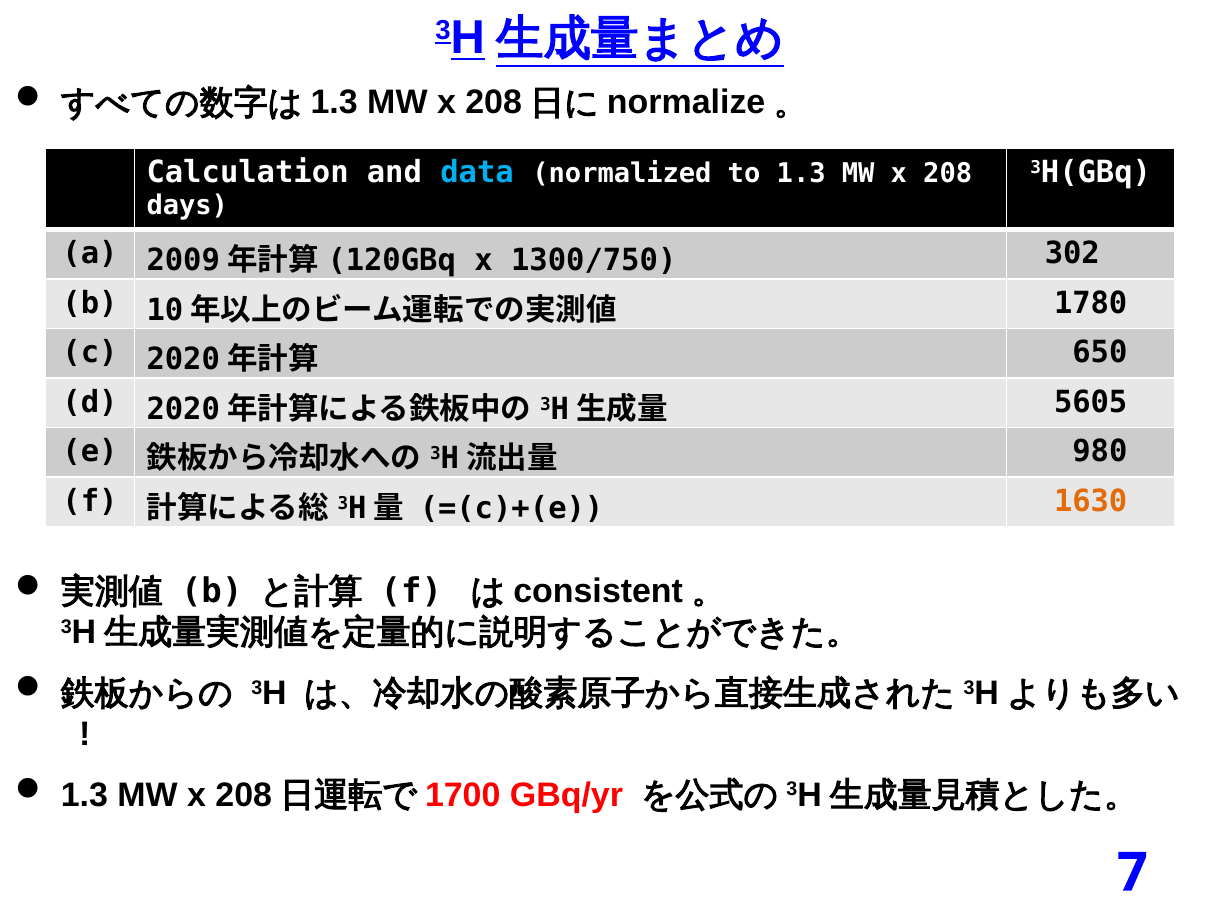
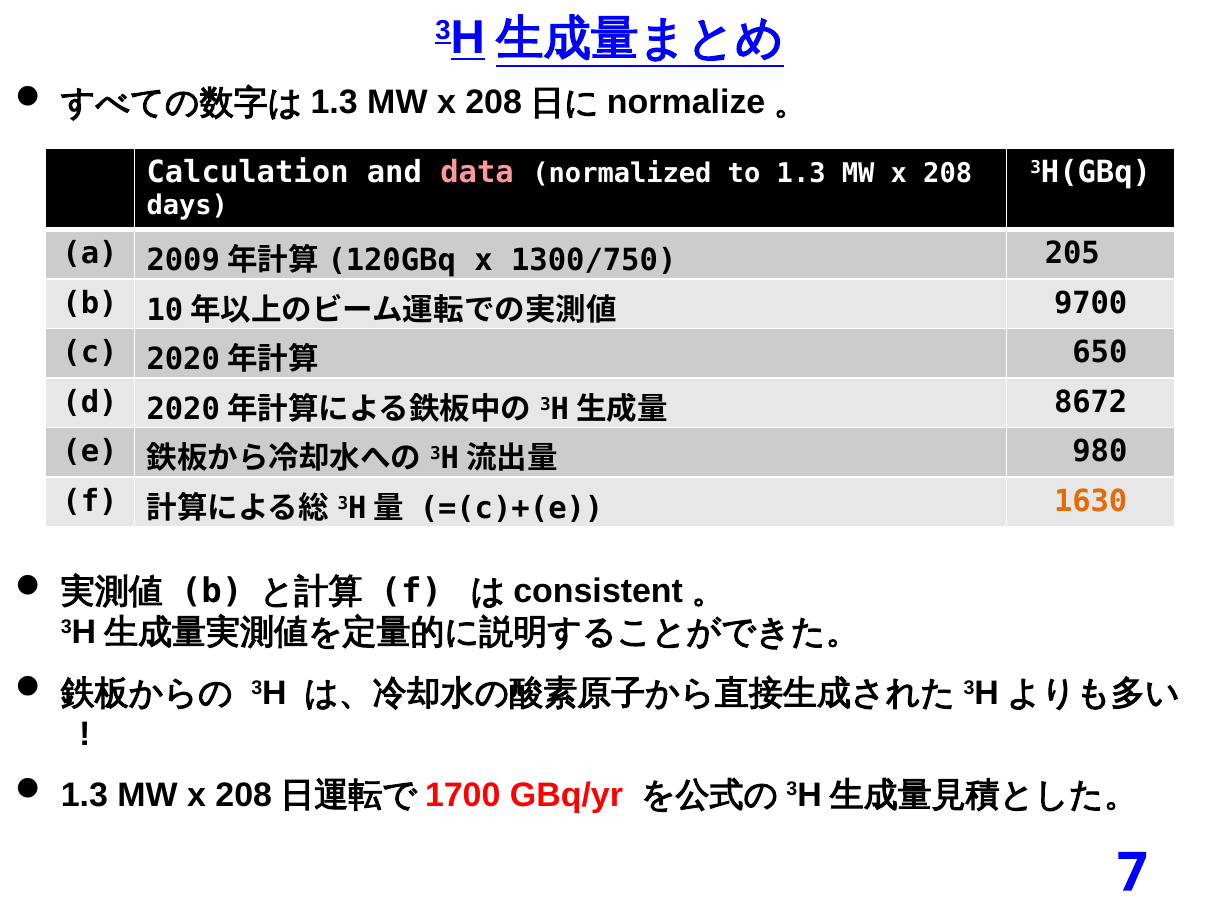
data colour: light blue -> pink
302: 302 -> 205
1780: 1780 -> 9700
5605: 5605 -> 8672
